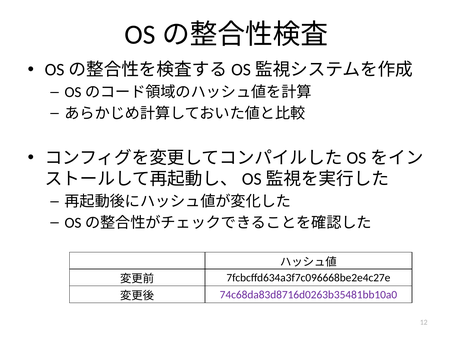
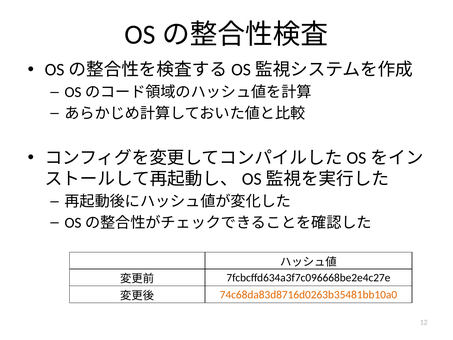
74c68da83d8716d0263b35481bb10a0 colour: purple -> orange
